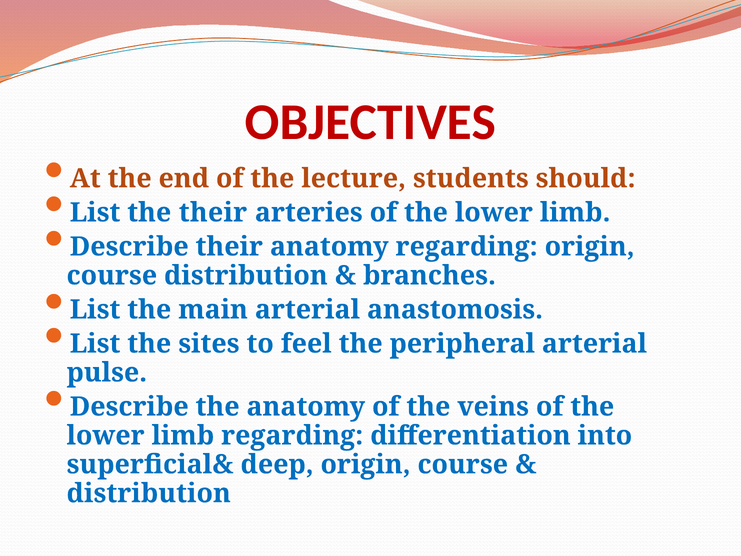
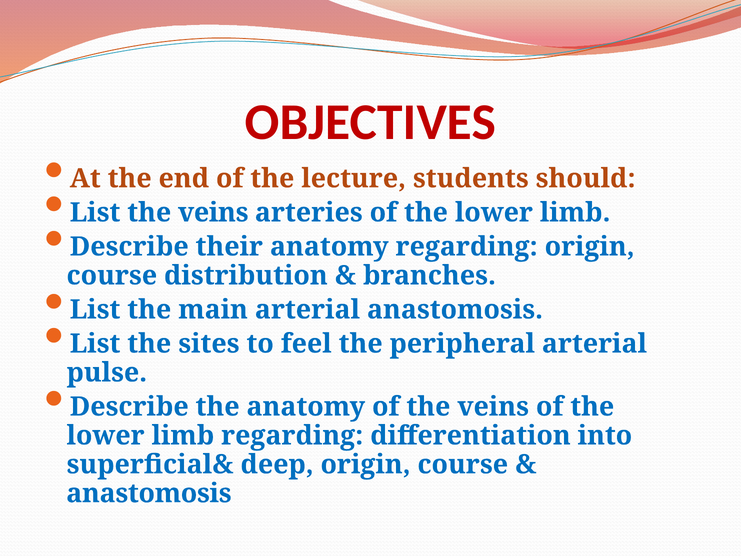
List the their: their -> veins
distribution at (149, 493): distribution -> anastomosis
